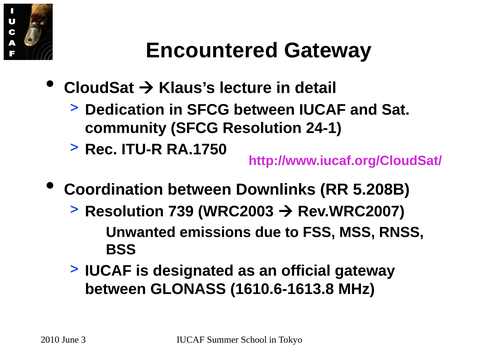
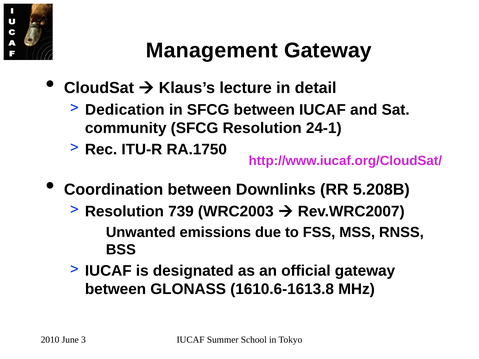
Encountered: Encountered -> Management
